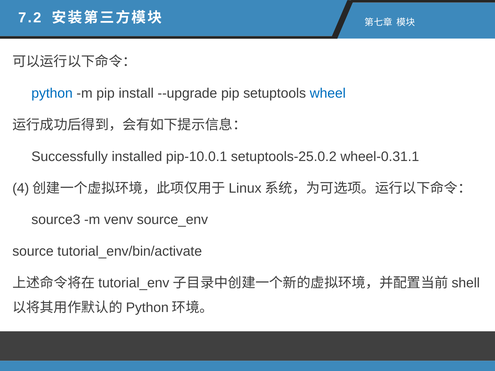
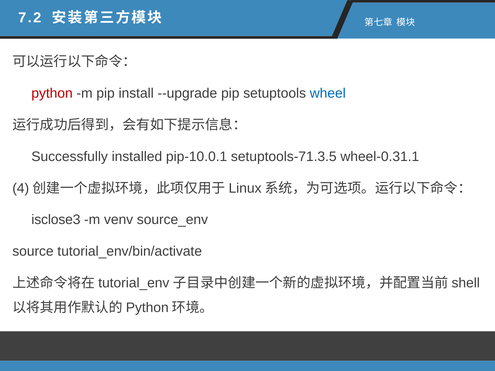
python colour: blue -> red
setuptools-25.0.2: setuptools-25.0.2 -> setuptools-71.3.5
source3: source3 -> isclose3
